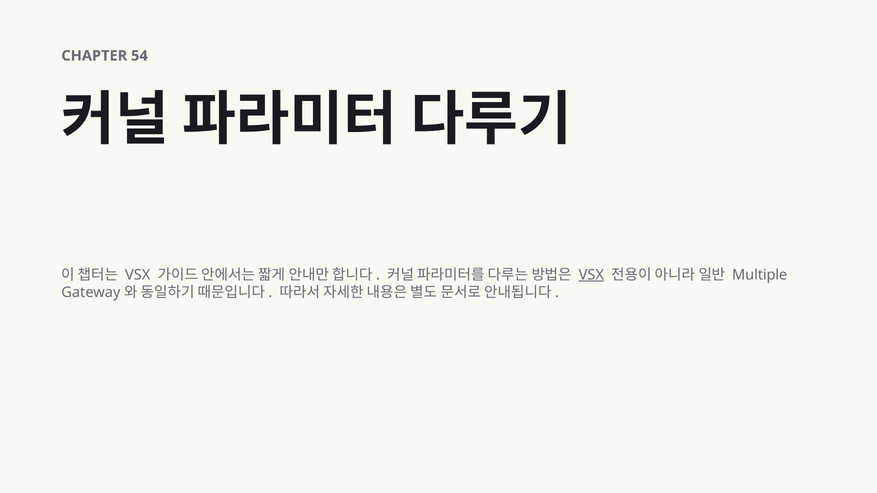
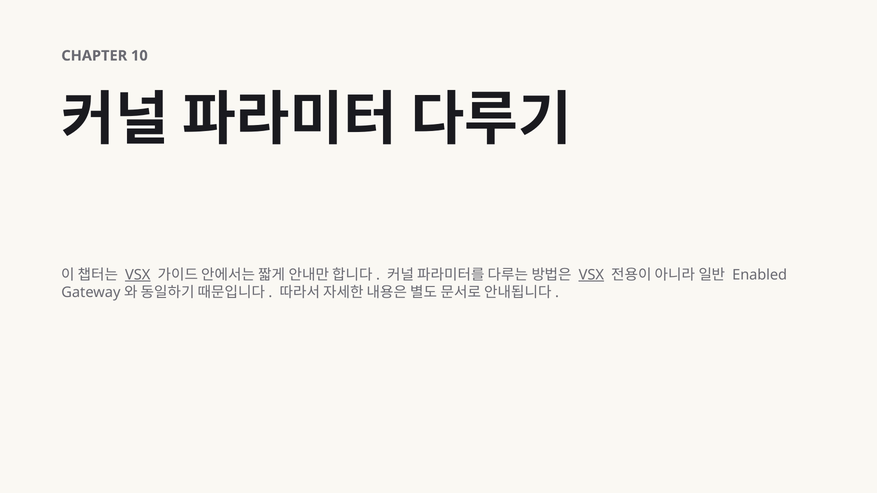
54: 54 -> 10
VSX at (138, 275) underline: none -> present
Multiple: Multiple -> Enabled
